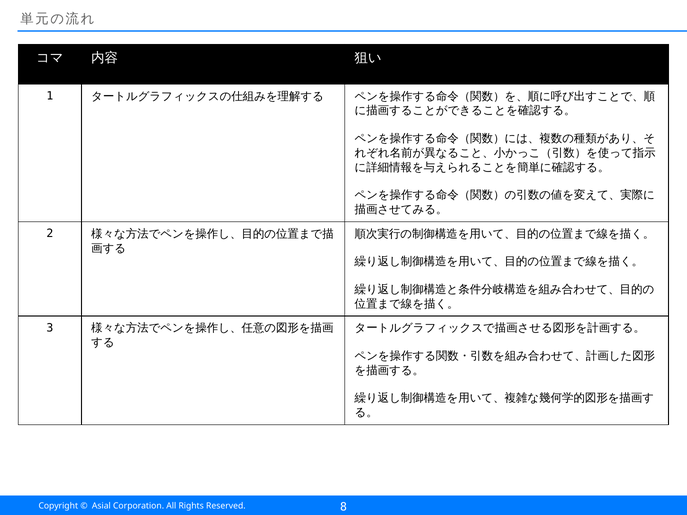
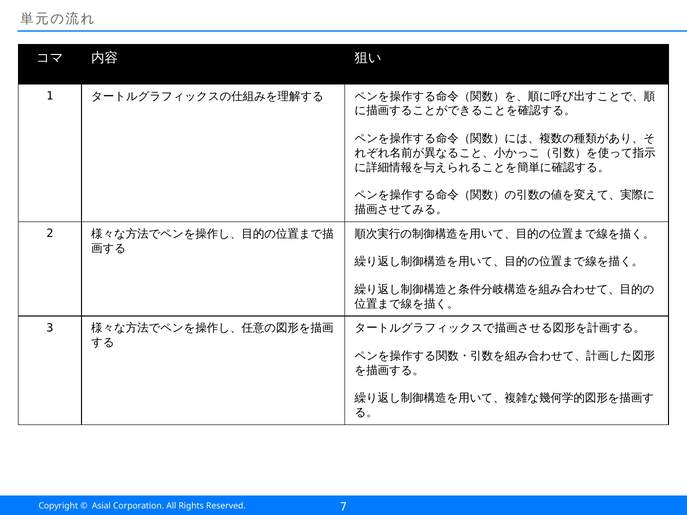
8: 8 -> 7
